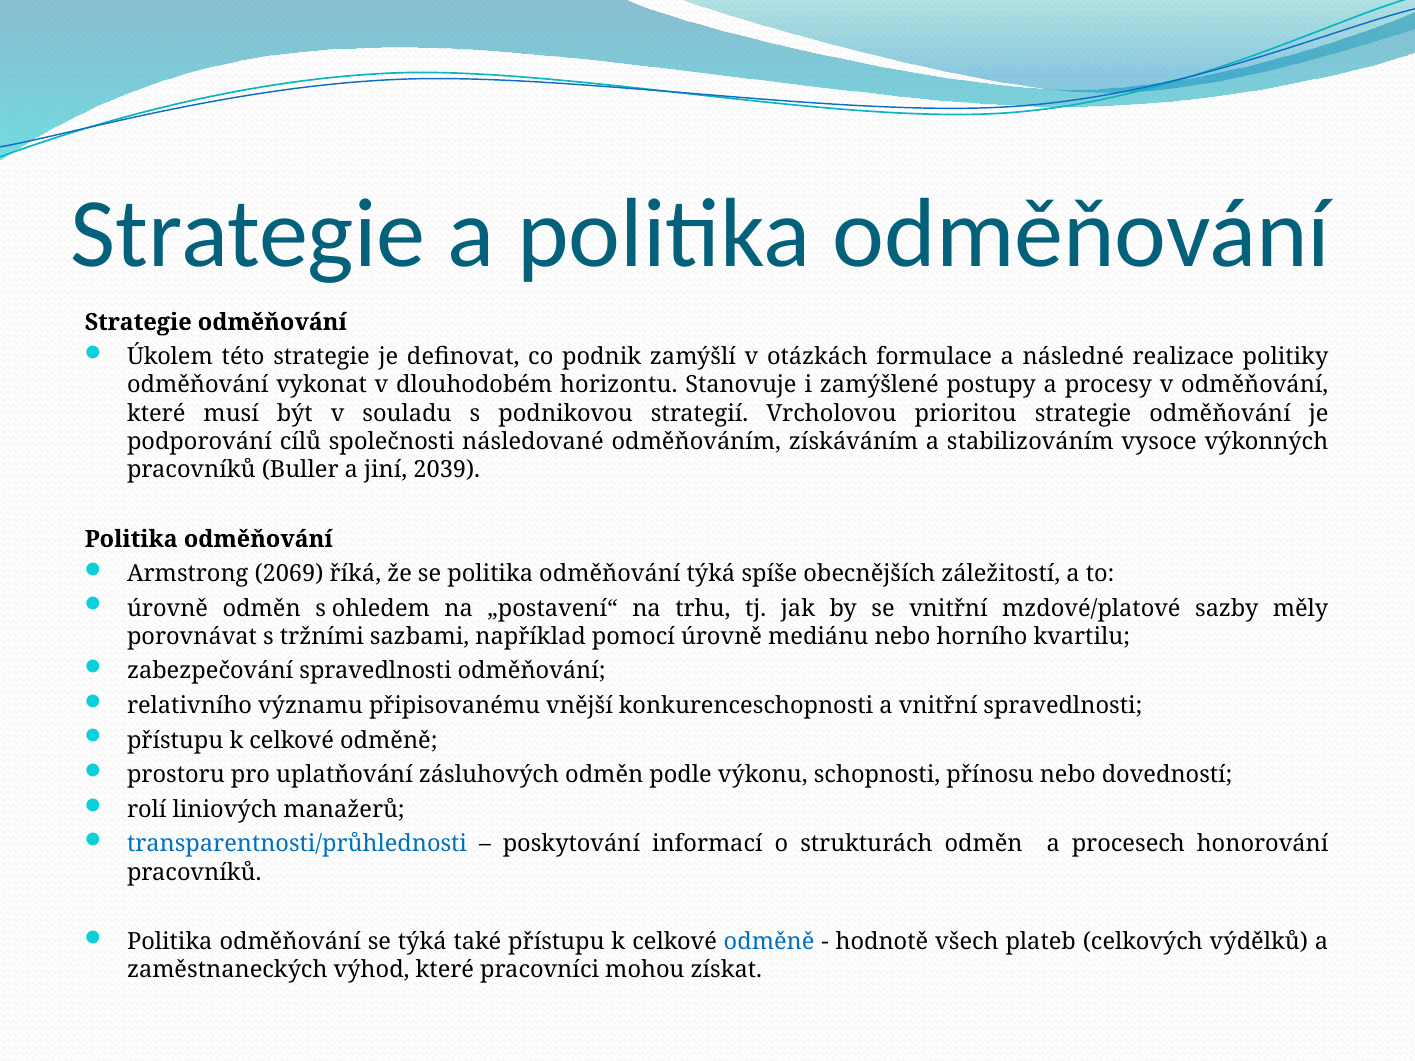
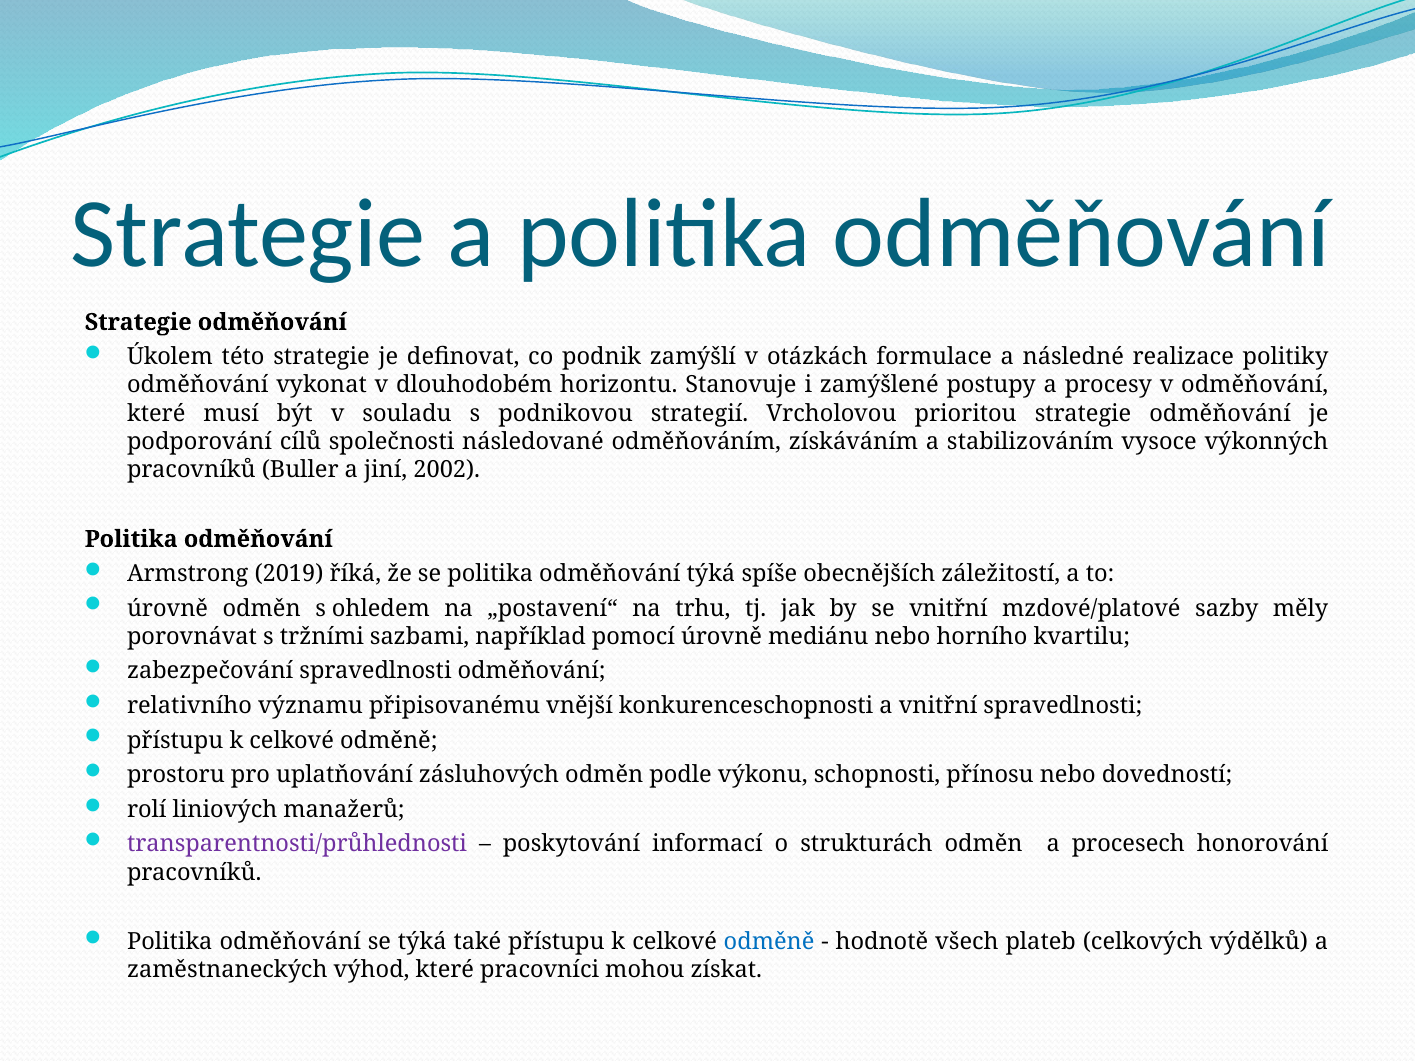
2039: 2039 -> 2002
2069: 2069 -> 2019
transparentnosti/průhlednosti colour: blue -> purple
